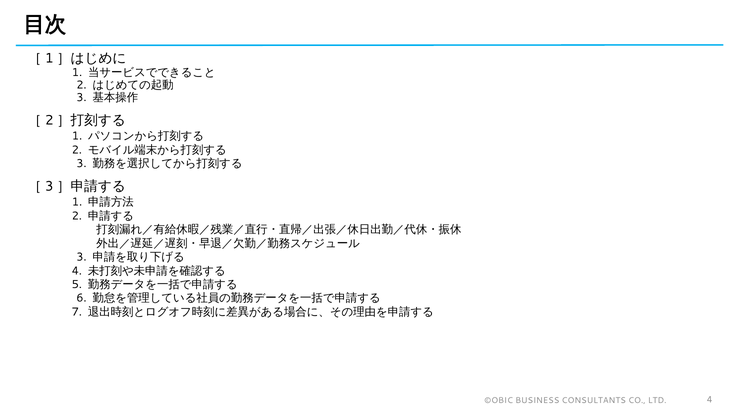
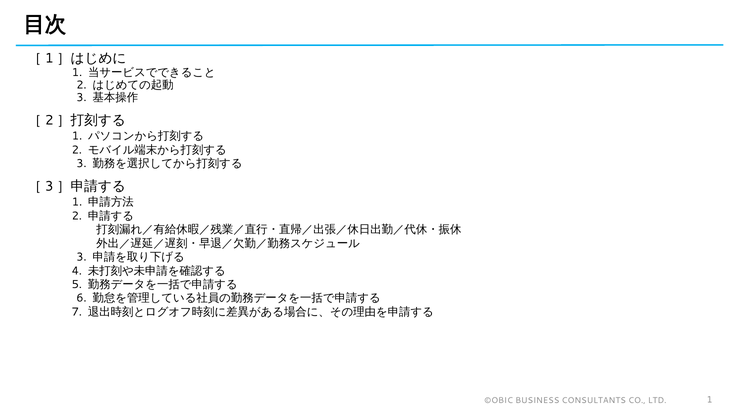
LTD 4: 4 -> 1
